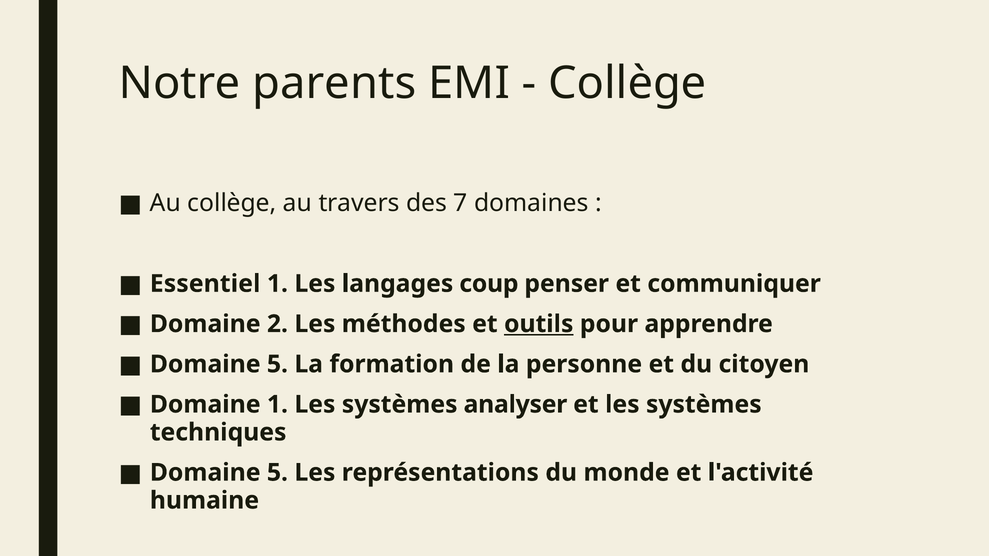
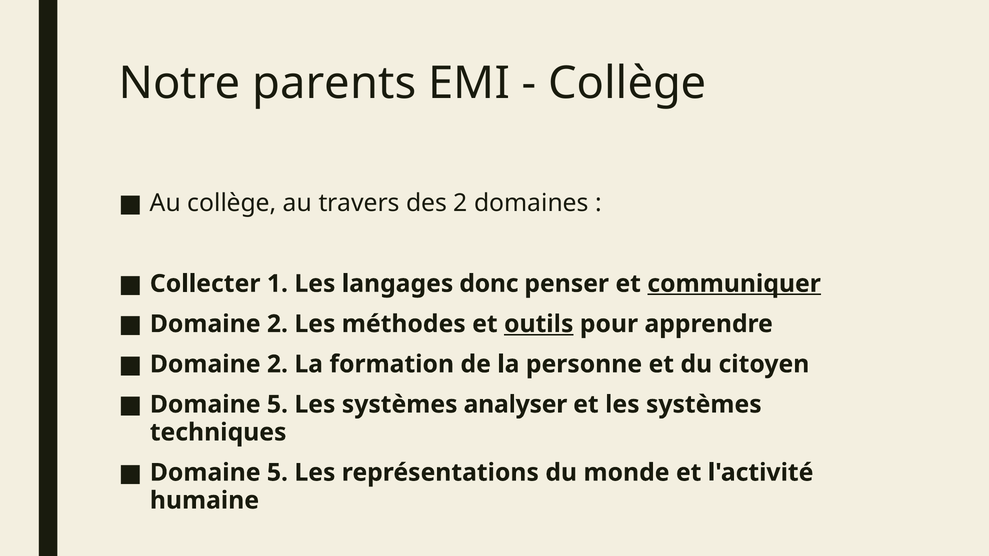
des 7: 7 -> 2
Essentiel: Essentiel -> Collecter
coup: coup -> donc
communiquer underline: none -> present
5 at (277, 364): 5 -> 2
1 at (277, 405): 1 -> 5
